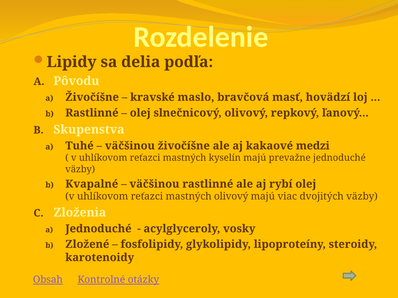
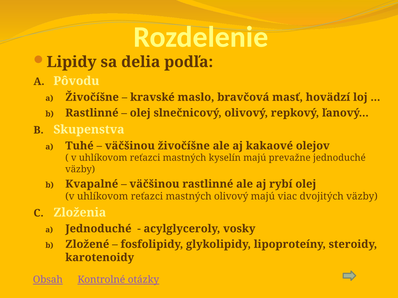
medzi: medzi -> olejov
